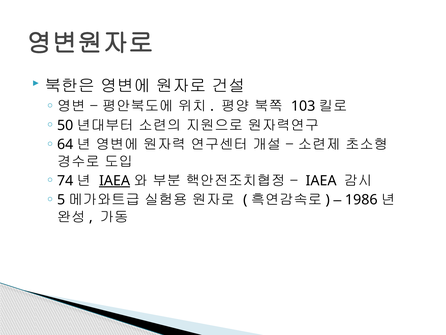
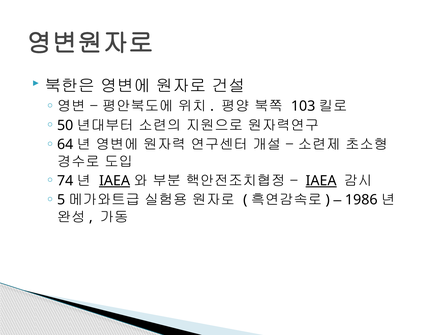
IAEA at (321, 181) underline: none -> present
